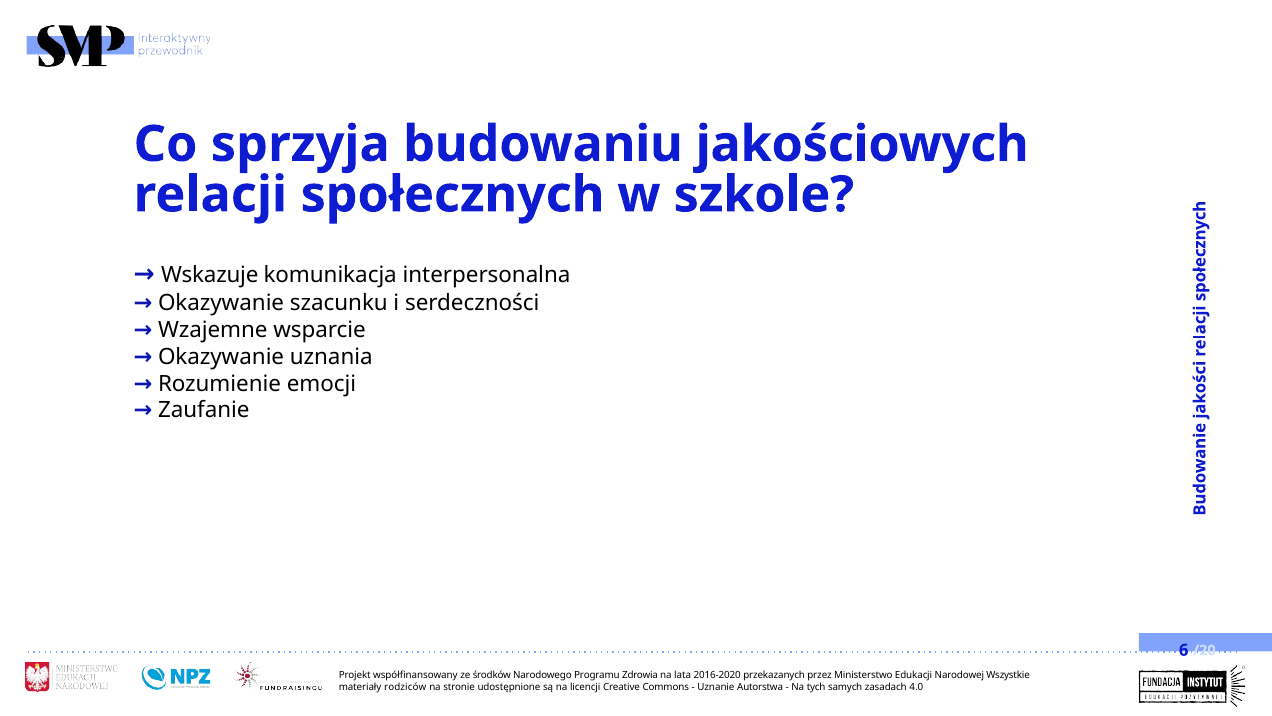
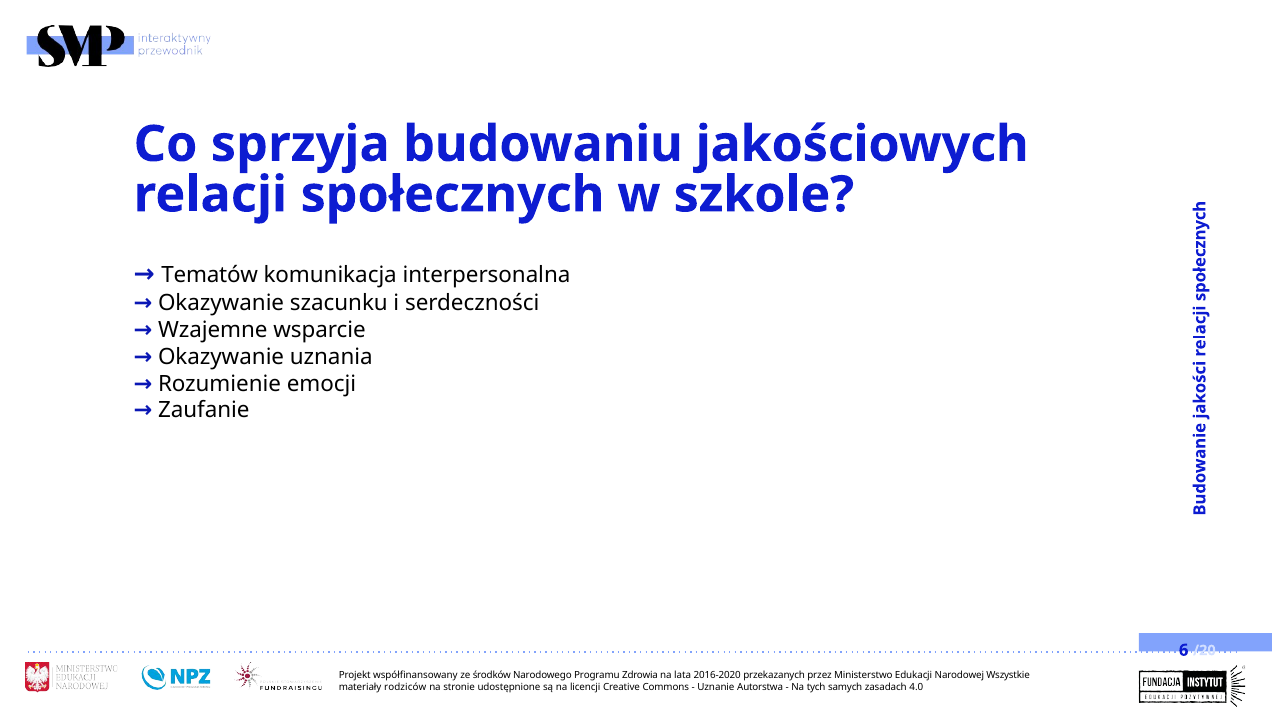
Wskazuje: Wskazuje -> Tematów
